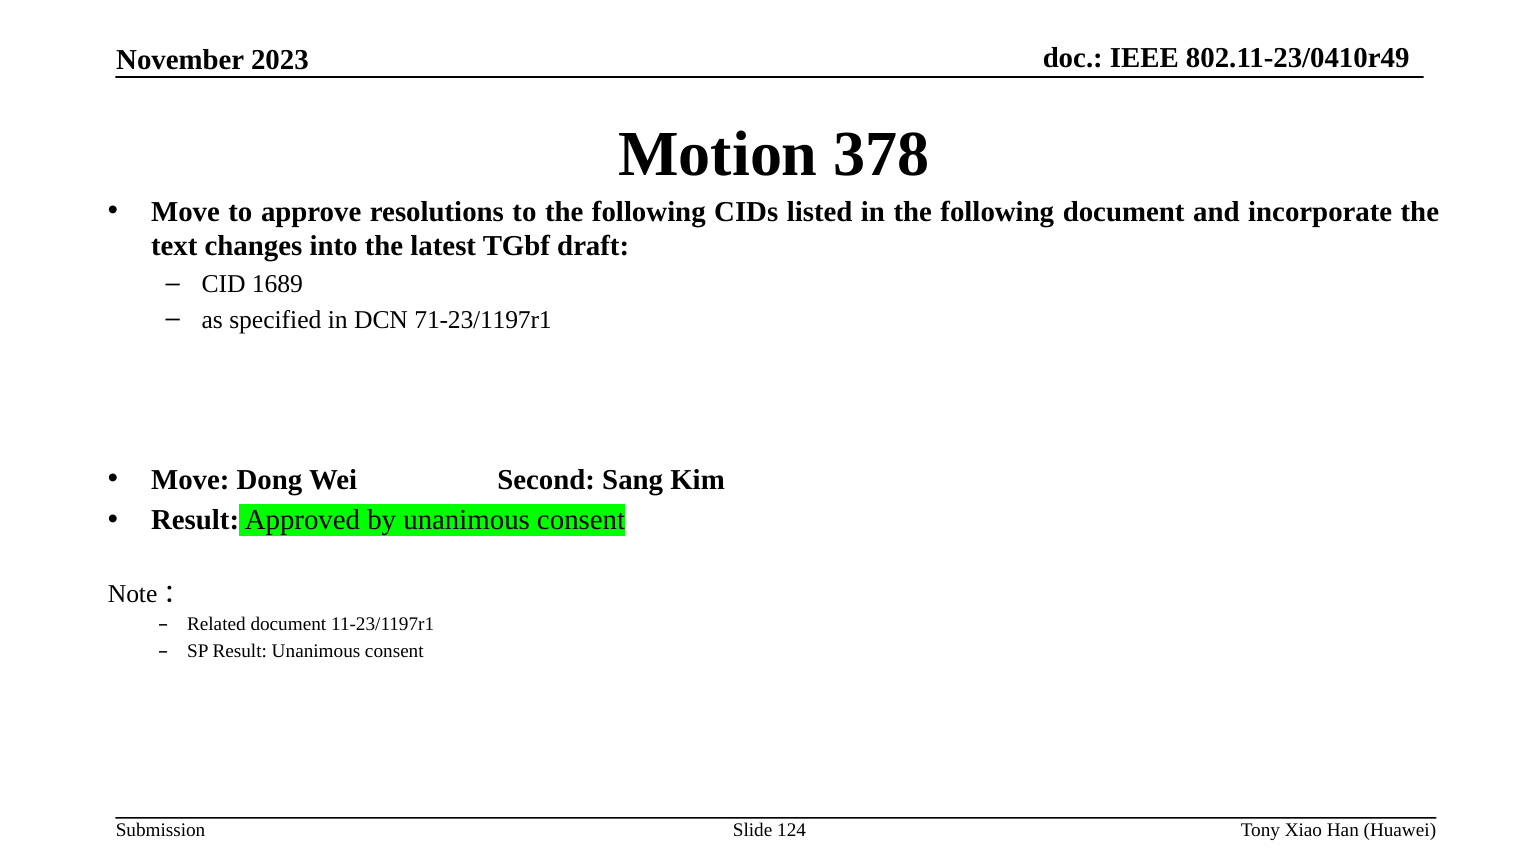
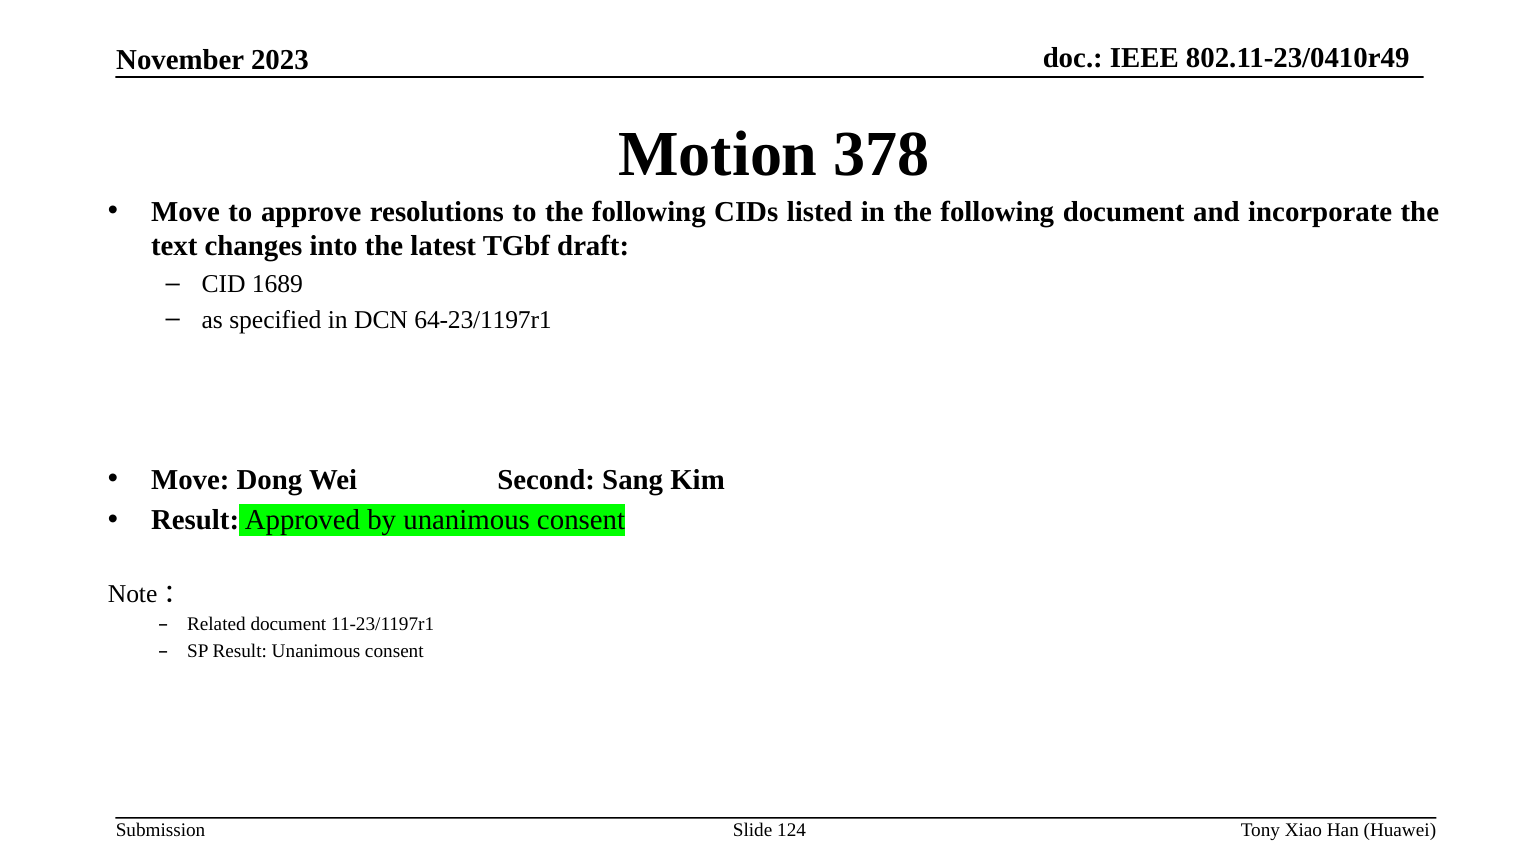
71-23/1197r1: 71-23/1197r1 -> 64-23/1197r1
